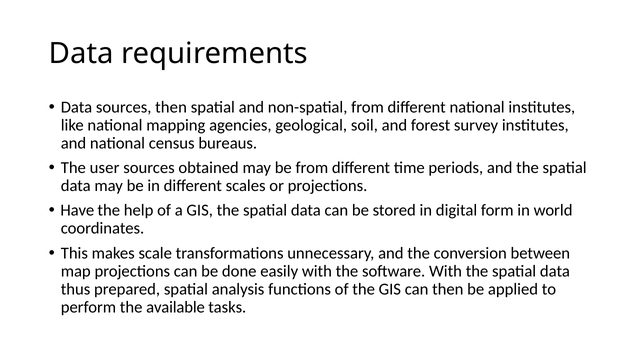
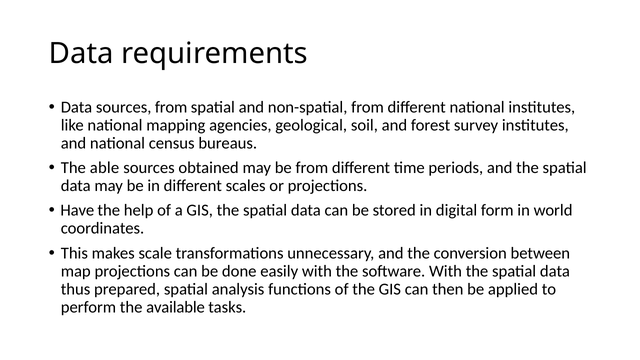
sources then: then -> from
user: user -> able
